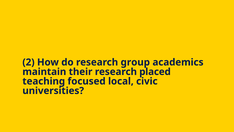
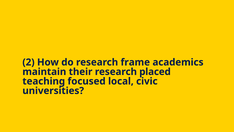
group: group -> frame
